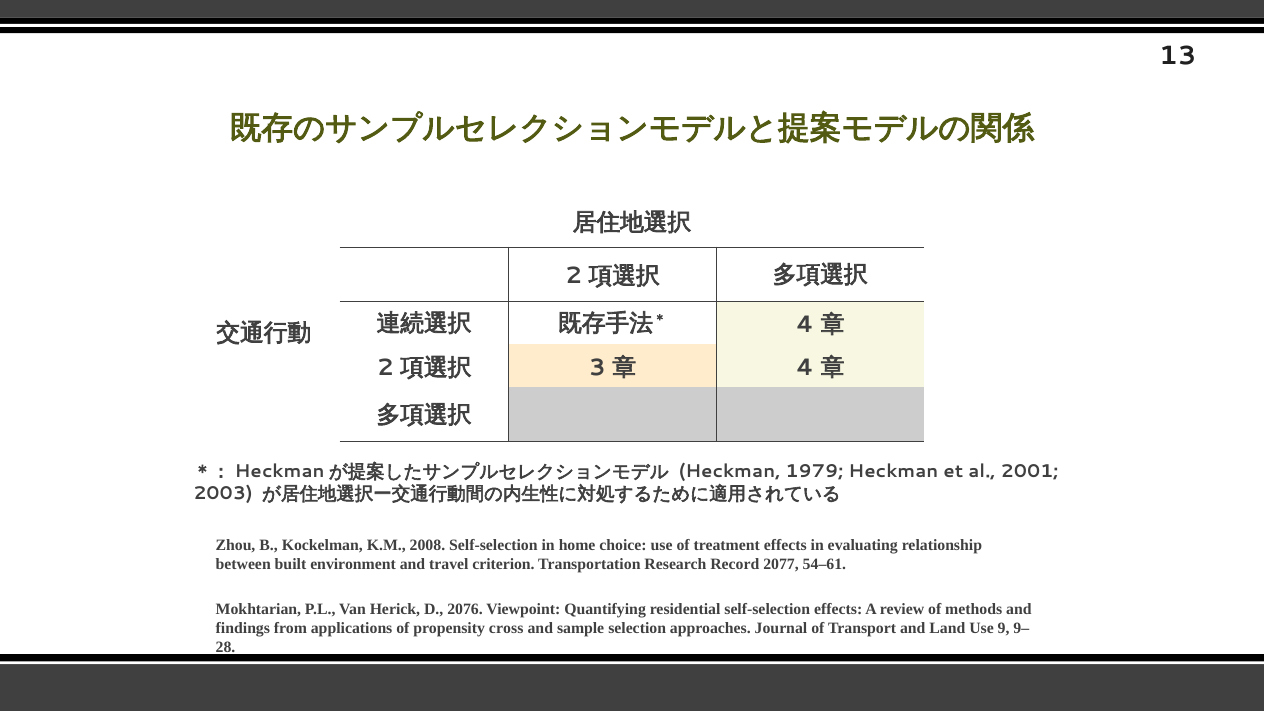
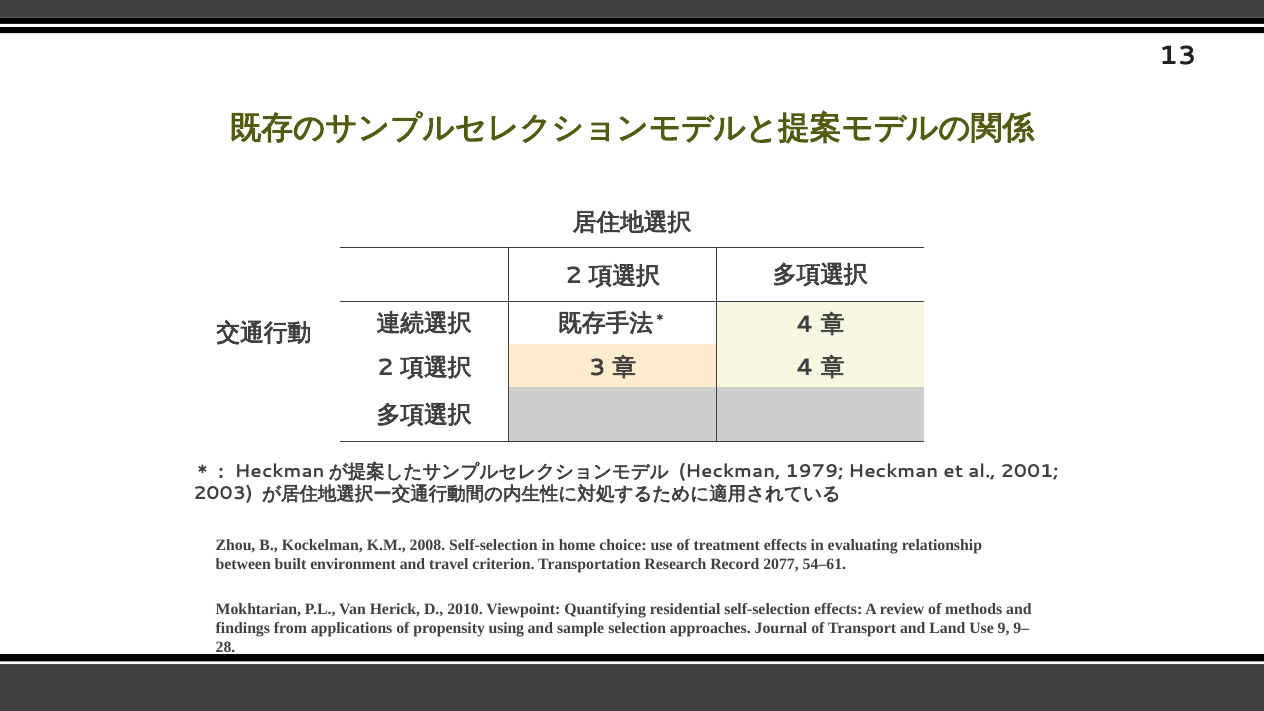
2076: 2076 -> 2010
cross: cross -> using
